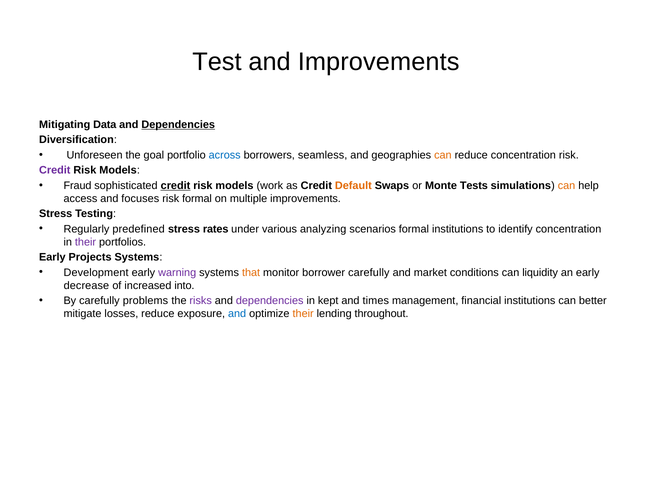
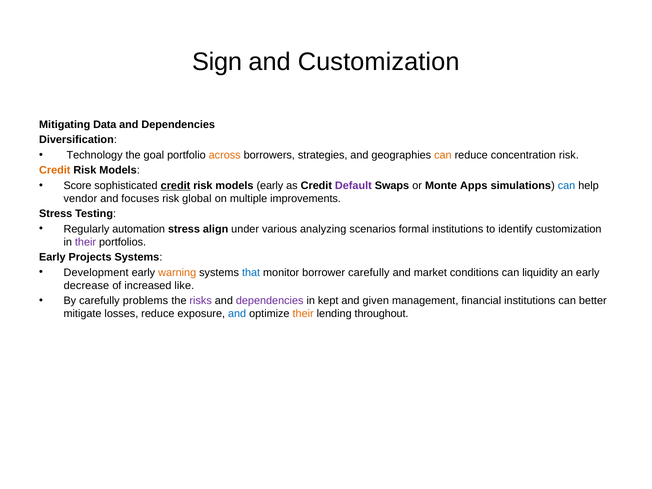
Test: Test -> Sign
and Improvements: Improvements -> Customization
Dependencies at (178, 125) underline: present -> none
Unforeseen: Unforeseen -> Technology
across colour: blue -> orange
seamless: seamless -> strategies
Credit at (55, 170) colour: purple -> orange
Fraud: Fraud -> Score
models work: work -> early
Default colour: orange -> purple
Tests: Tests -> Apps
can at (567, 186) colour: orange -> blue
access: access -> vendor
risk formal: formal -> global
predefined: predefined -> automation
rates: rates -> align
identify concentration: concentration -> customization
warning colour: purple -> orange
that colour: orange -> blue
into: into -> like
times: times -> given
